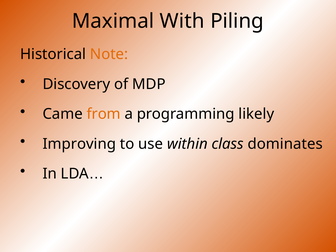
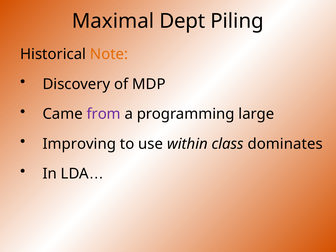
With: With -> Dept
from colour: orange -> purple
likely: likely -> large
